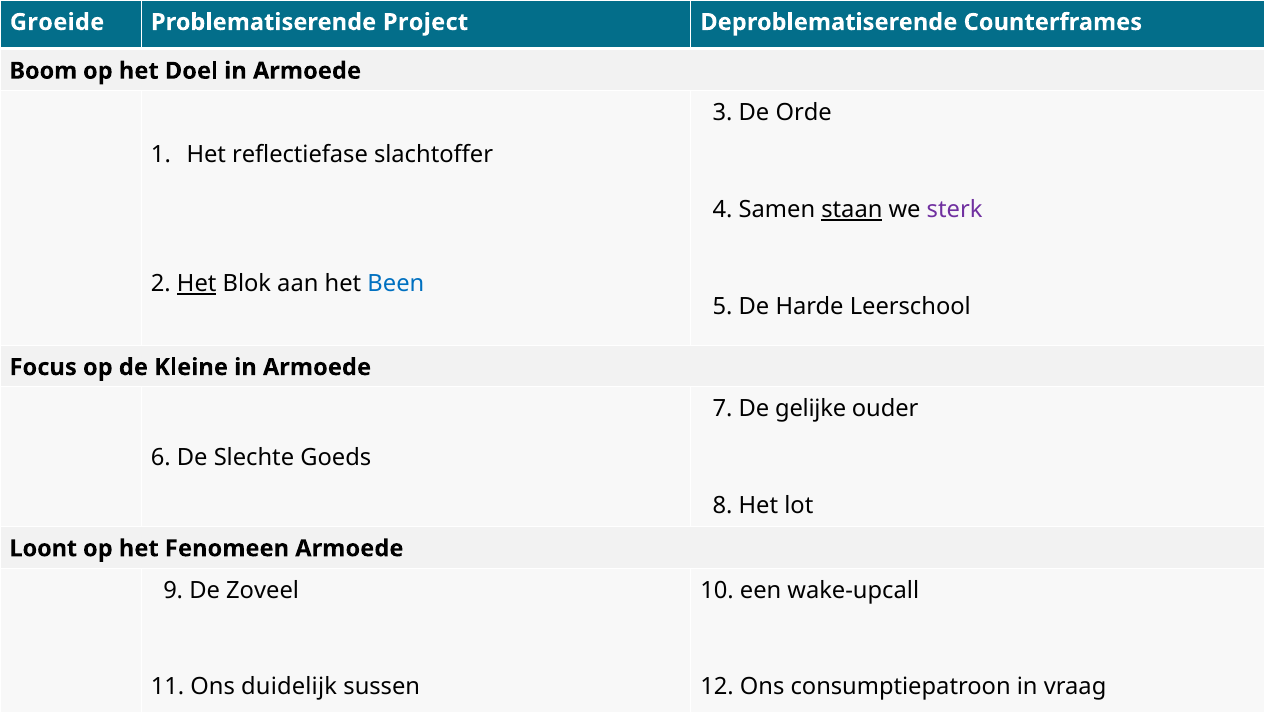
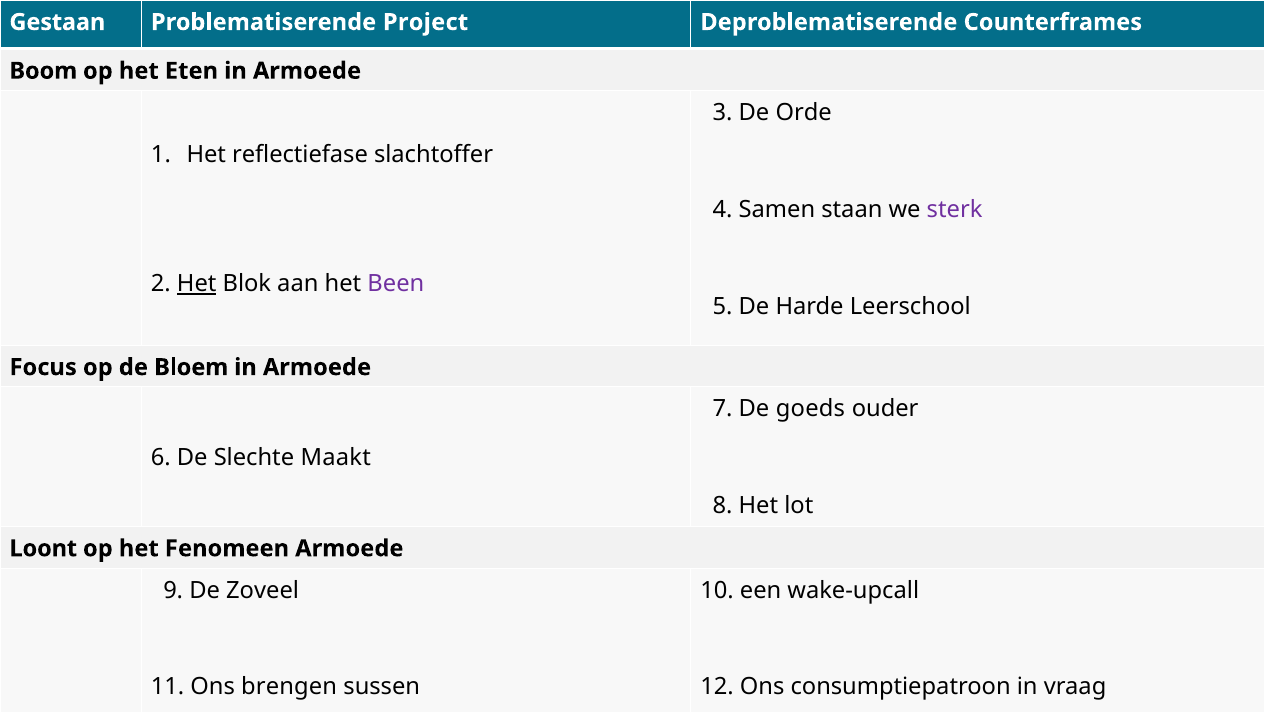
Groeide: Groeide -> Gestaan
Doel: Doel -> Eten
staan underline: present -> none
Been colour: blue -> purple
Kleine: Kleine -> Bloem
gelijke: gelijke -> goeds
Goeds: Goeds -> Maakt
duidelijk: duidelijk -> brengen
